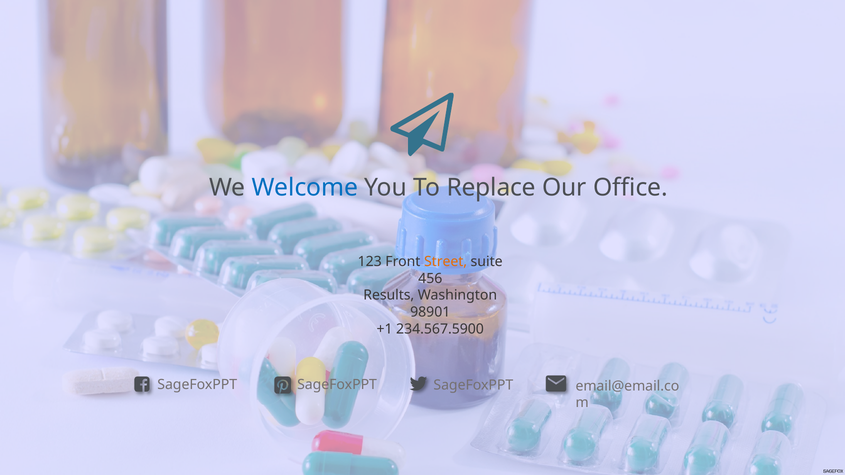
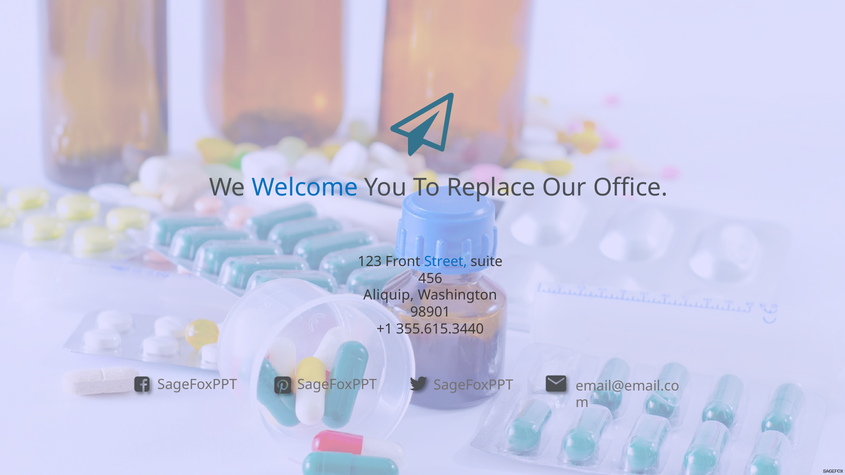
Street colour: orange -> blue
Results: Results -> Aliquip
234.567.5900: 234.567.5900 -> 355.615.3440
